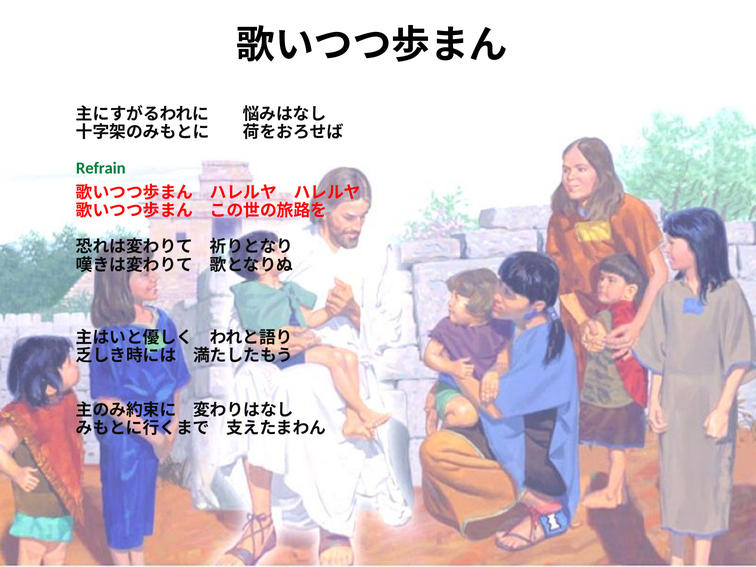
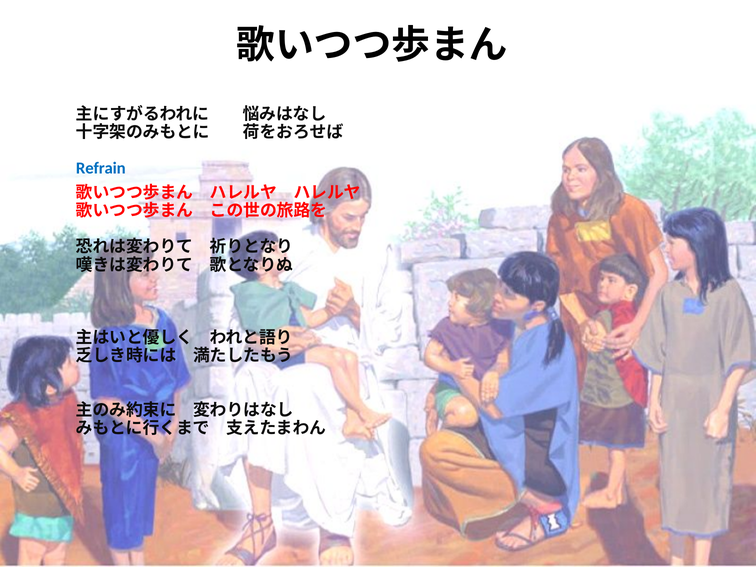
Refrain colour: green -> blue
